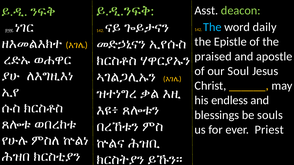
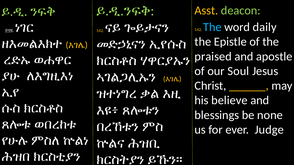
Asst colour: white -> yellow
endless: endless -> believe
souls: souls -> none
Priest: Priest -> Judge
